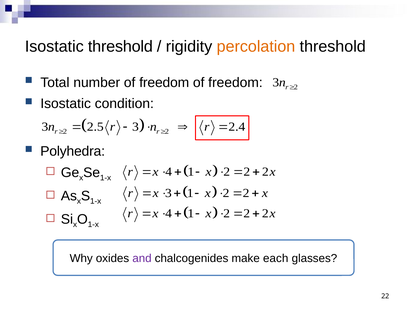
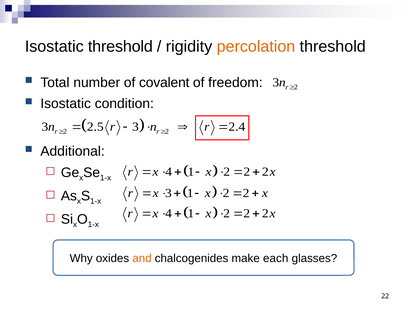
number of freedom: freedom -> covalent
Polyhedra: Polyhedra -> Additional
and colour: purple -> orange
